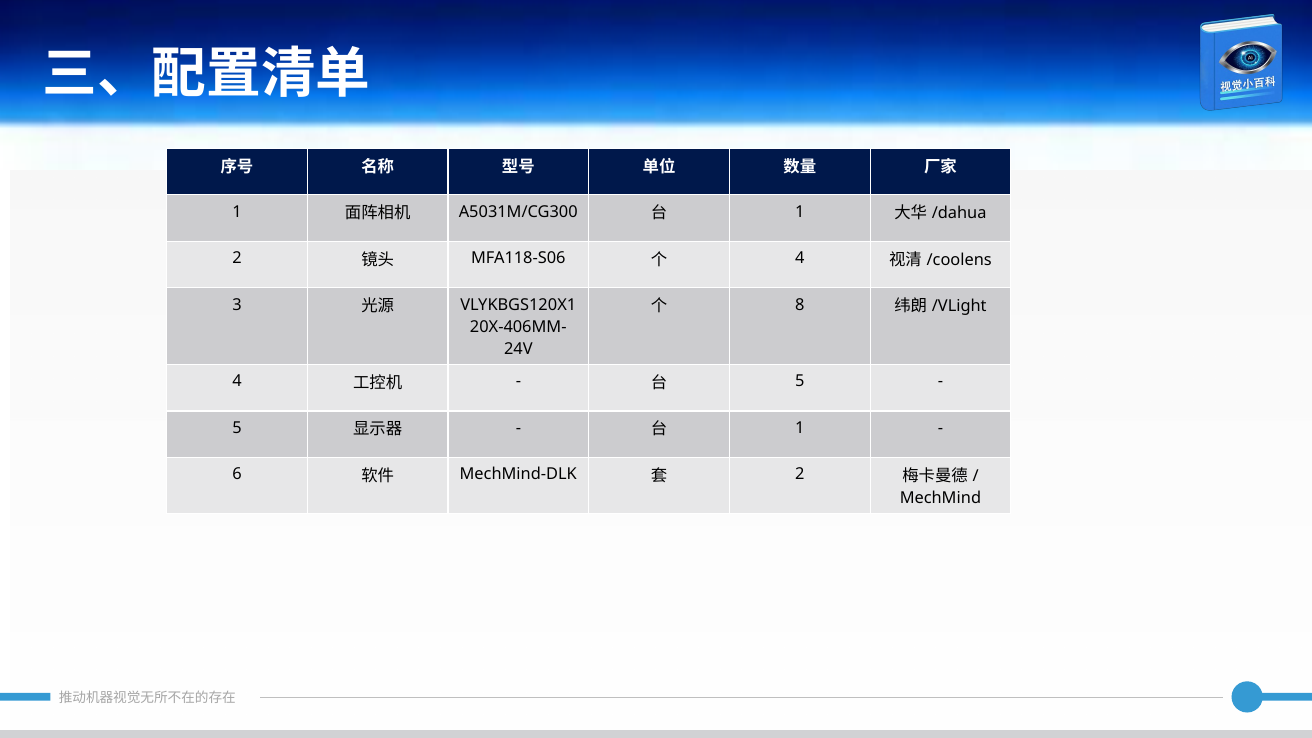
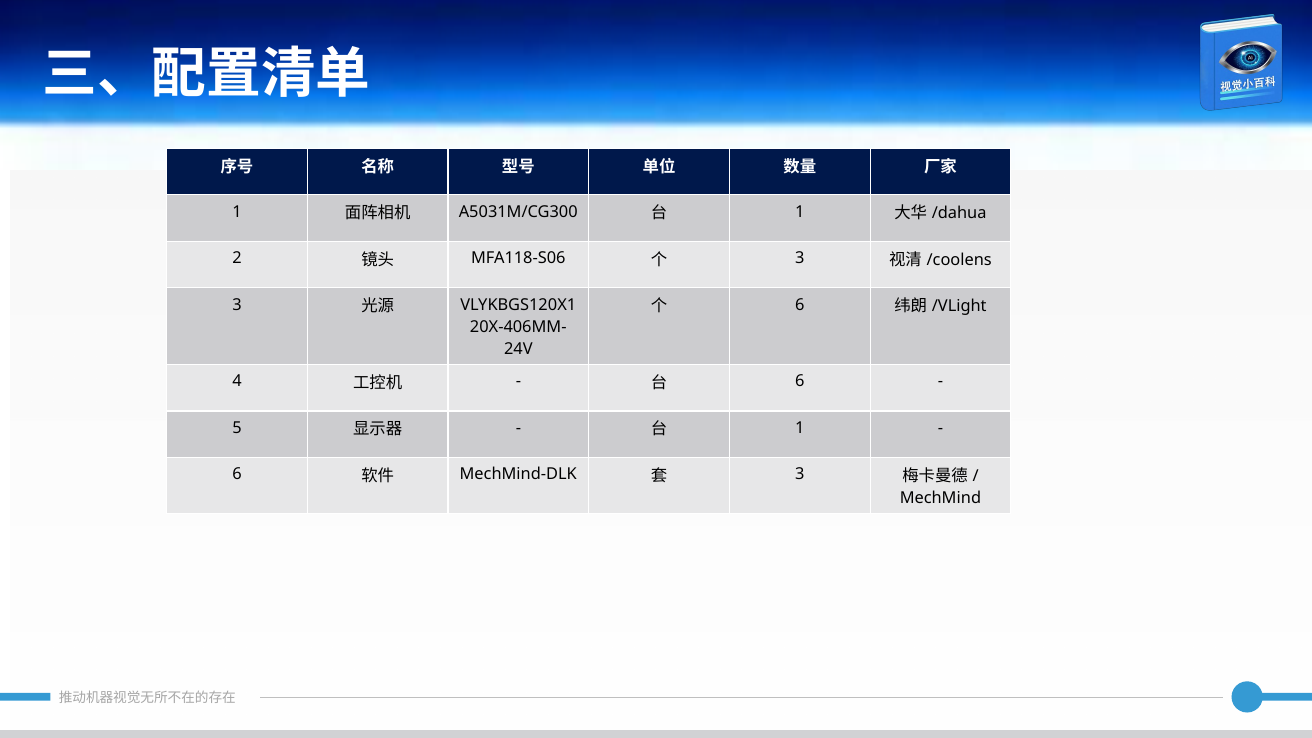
4 at (800, 258): 4 -> 3
8 at (800, 305): 8 -> 6
5 at (800, 382): 5 -> 6
2 at (800, 475): 2 -> 3
